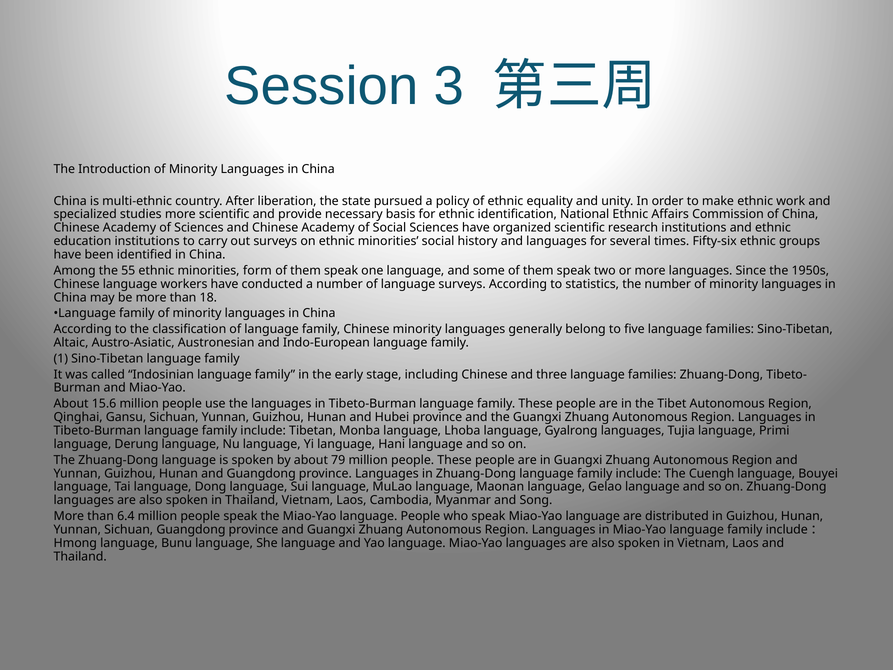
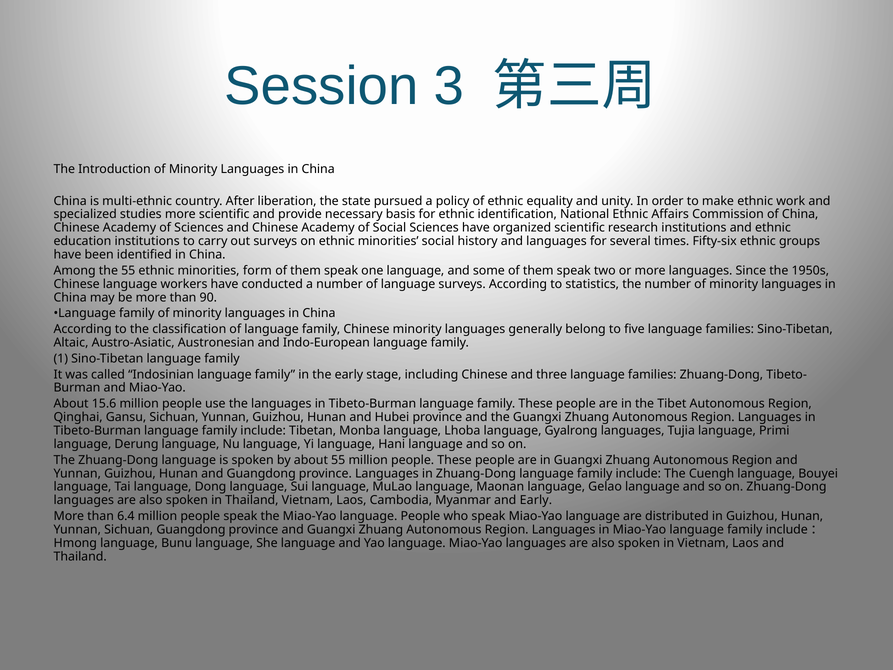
18: 18 -> 90
about 79: 79 -> 55
and Song: Song -> Early
